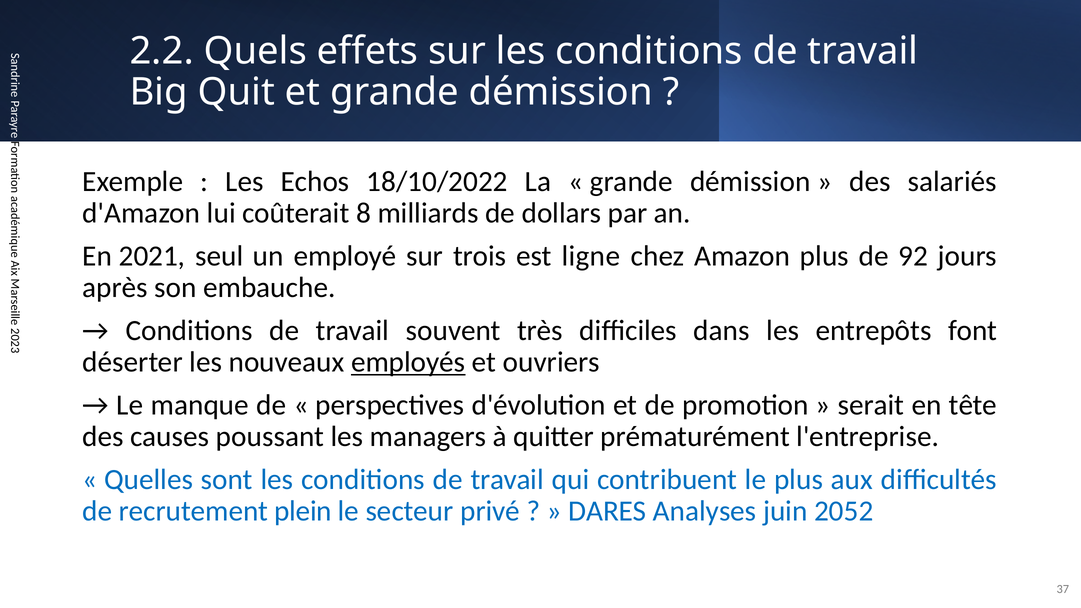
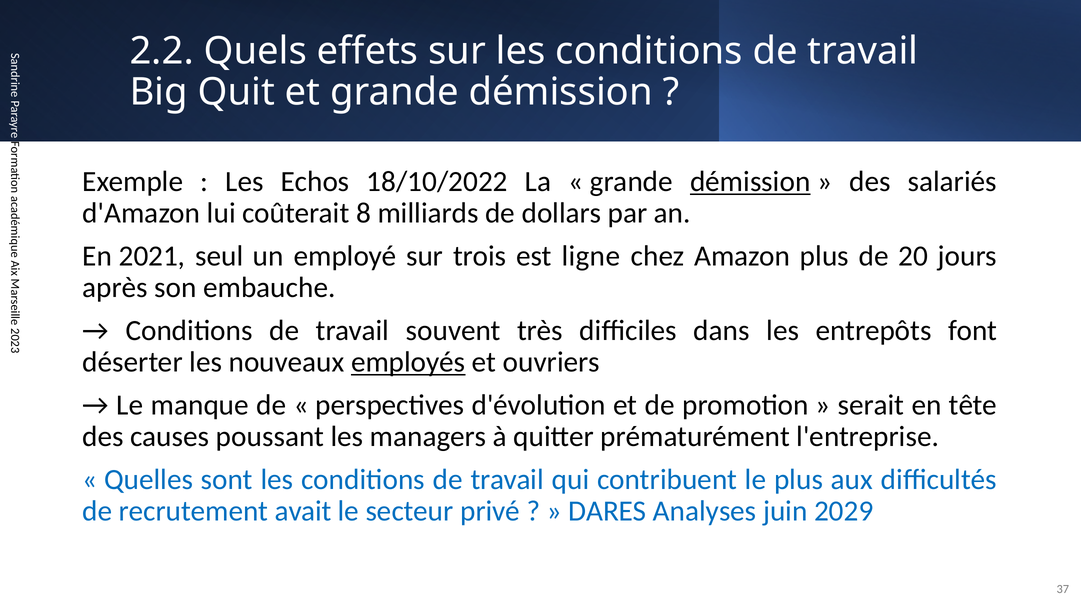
démission at (750, 182) underline: none -> present
92: 92 -> 20
plein: plein -> avait
2052: 2052 -> 2029
